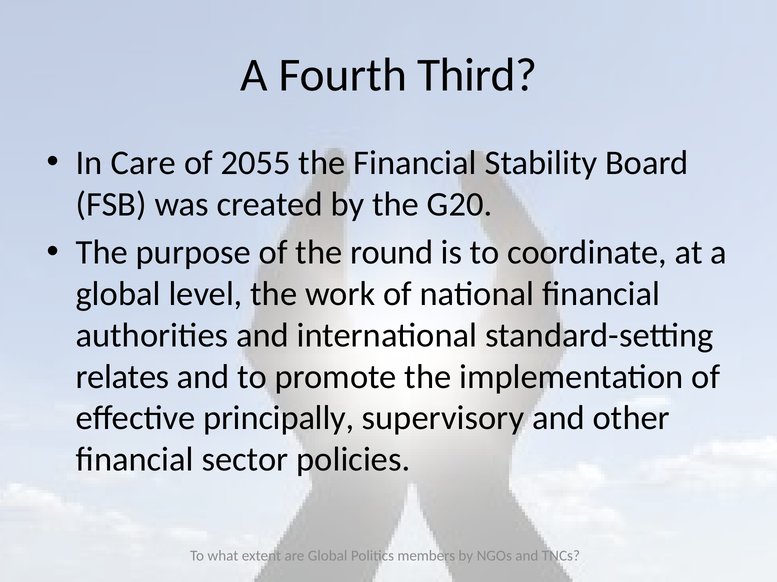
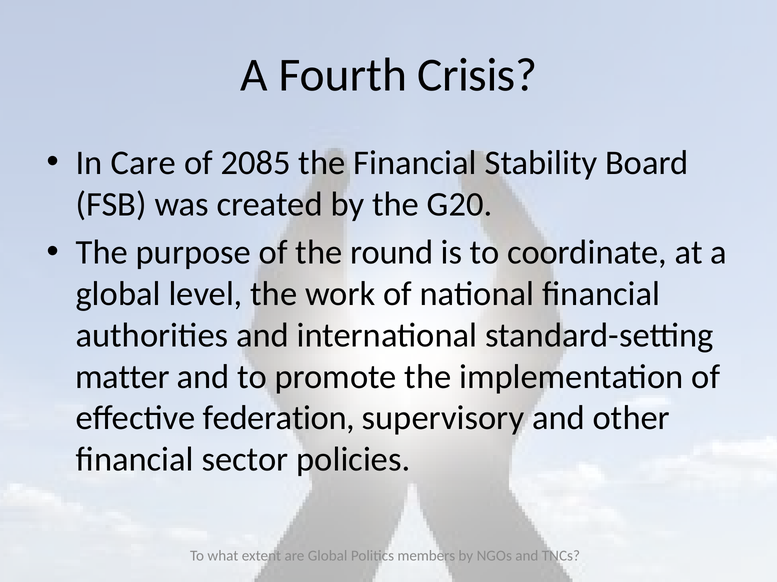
Third: Third -> Crisis
2055: 2055 -> 2085
relates: relates -> matter
principally: principally -> federation
